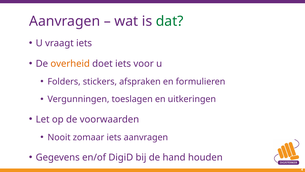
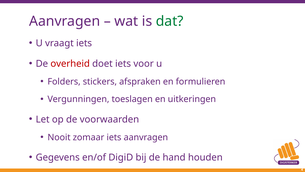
overheid colour: orange -> red
